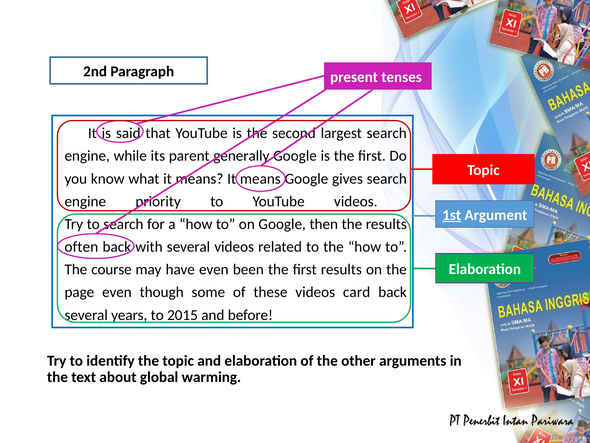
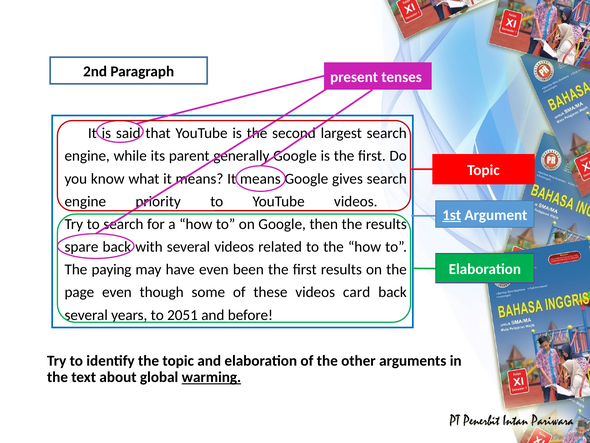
often: often -> spare
course: course -> paying
2015: 2015 -> 2051
warming underline: none -> present
